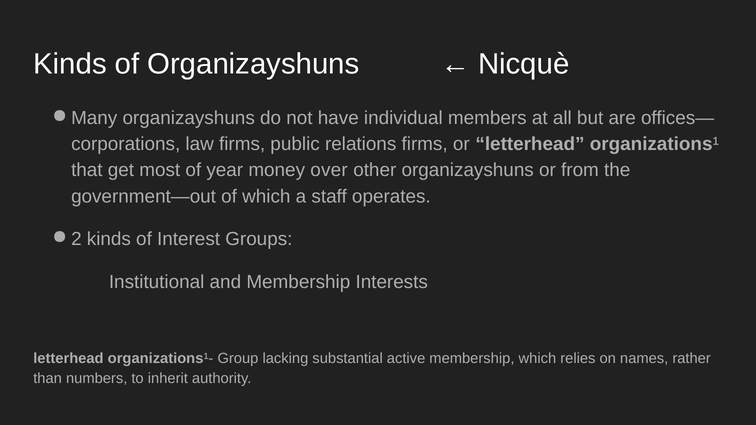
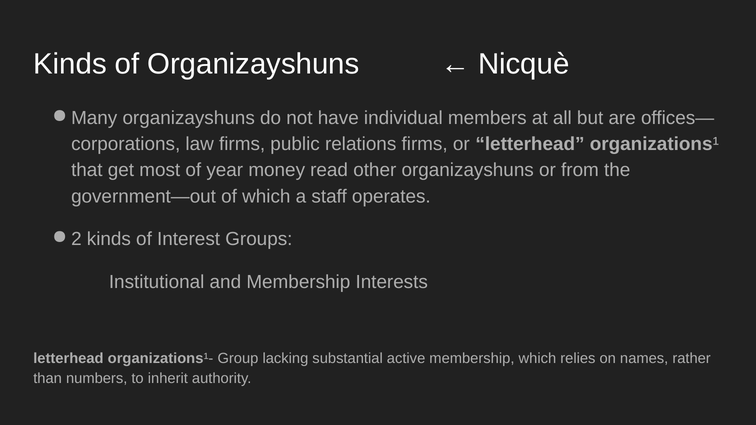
over: over -> read
